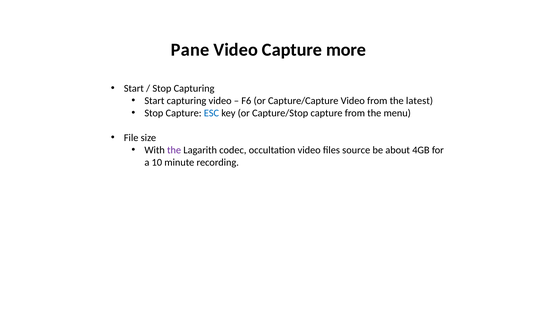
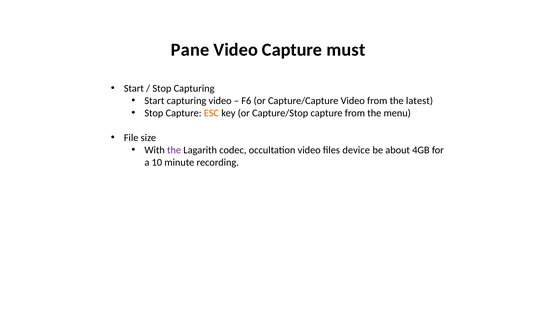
more: more -> must
ESC colour: blue -> orange
source: source -> device
